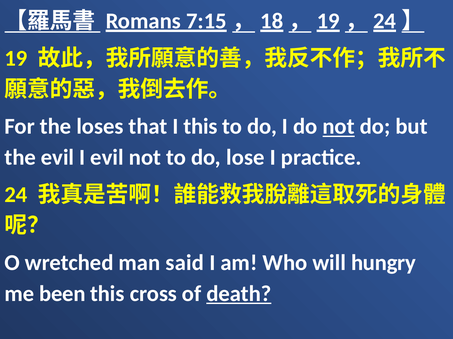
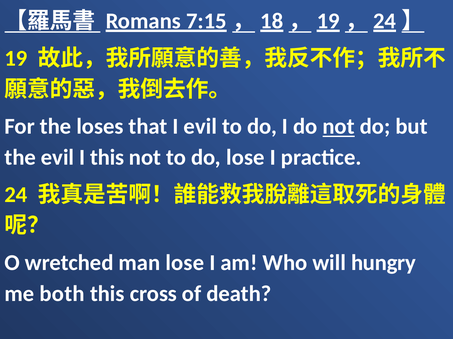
I this: this -> evil
I evil: evil -> this
man said: said -> lose
been: been -> both
death underline: present -> none
